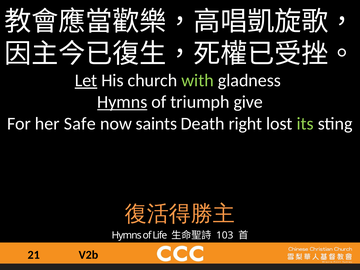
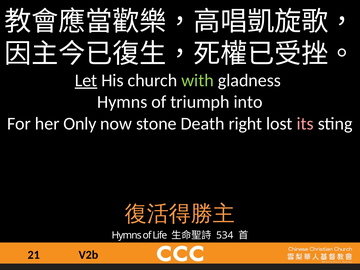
Hymns at (122, 102) underline: present -> none
give: give -> into
Safe: Safe -> Only
saints: saints -> stone
its colour: light green -> pink
103: 103 -> 534
